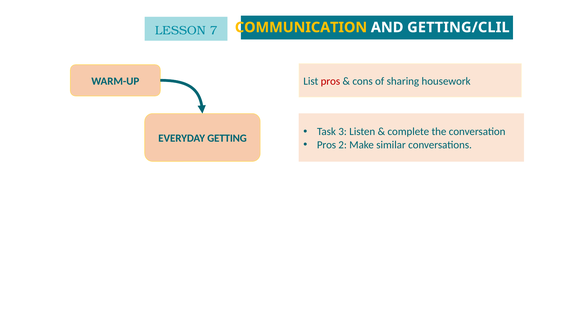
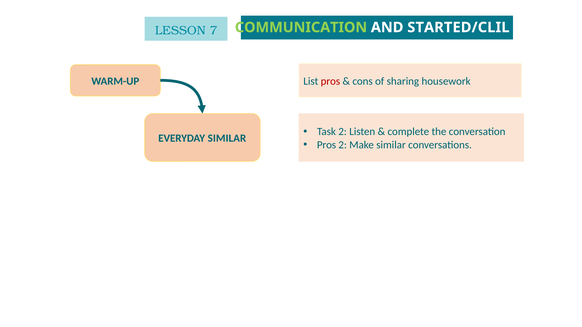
COMMUNICATION colour: yellow -> light green
GETTING/CLIL: GETTING/CLIL -> STARTED/CLIL
Task 3: 3 -> 2
EVERYDAY GETTING: GETTING -> SIMILAR
